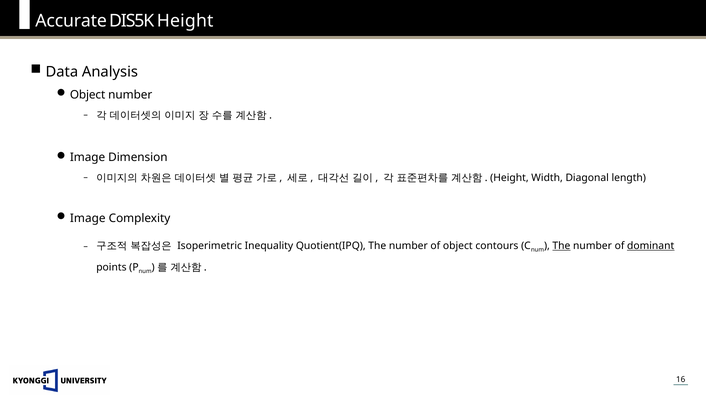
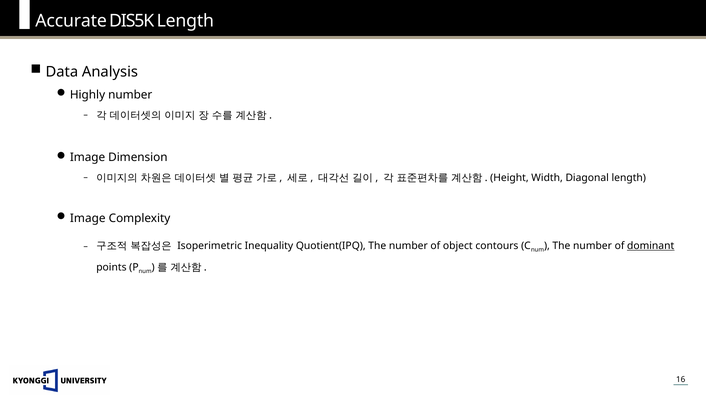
DIS5K Height: Height -> Length
Object at (88, 95): Object -> Highly
The at (561, 246) underline: present -> none
